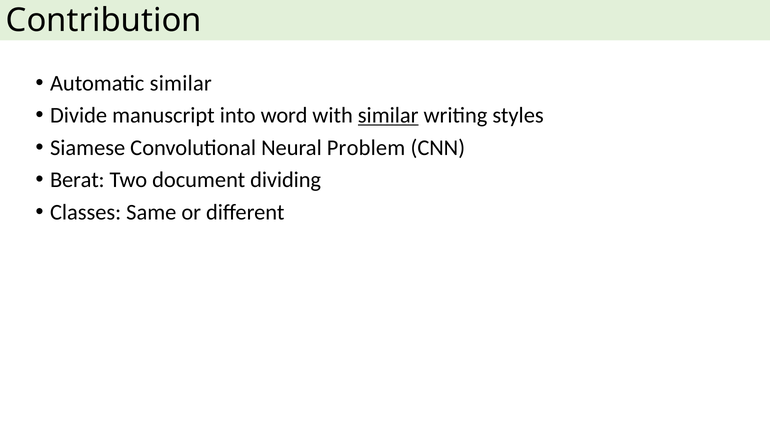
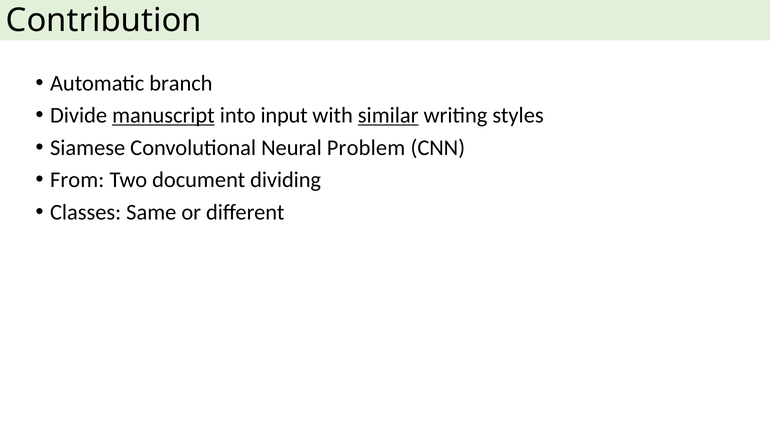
Automatic similar: similar -> branch
manuscript underline: none -> present
word: word -> input
Berat: Berat -> From
